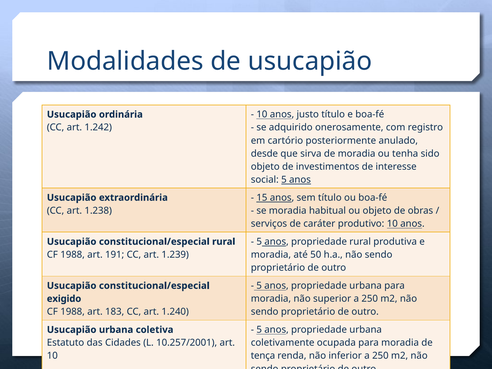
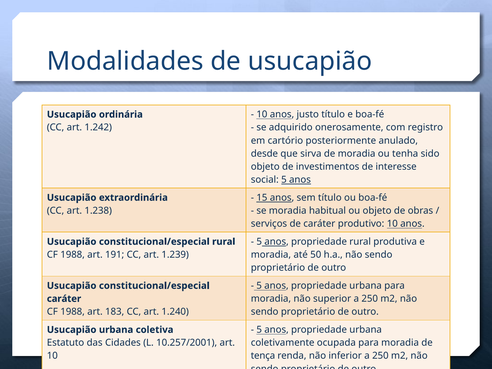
exigido at (64, 299): exigido -> caráter
